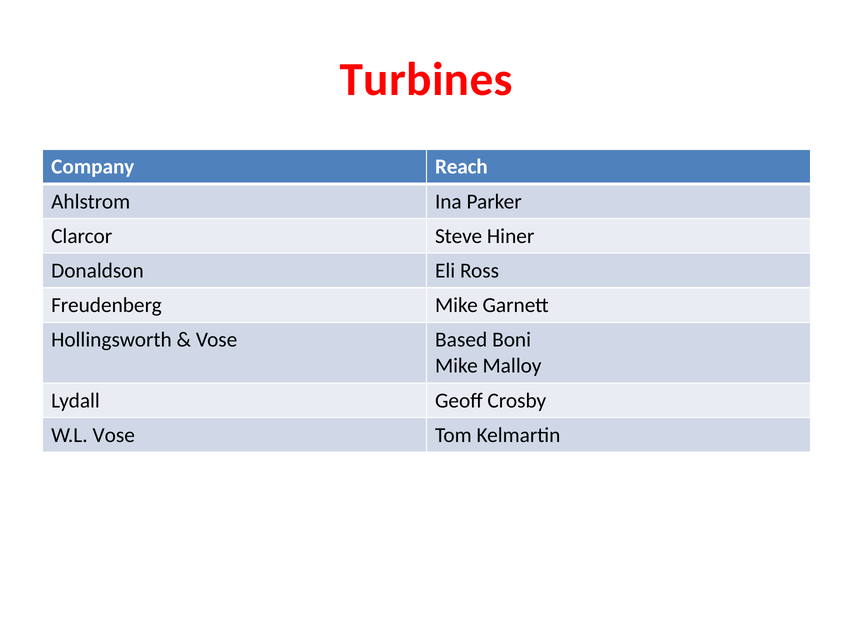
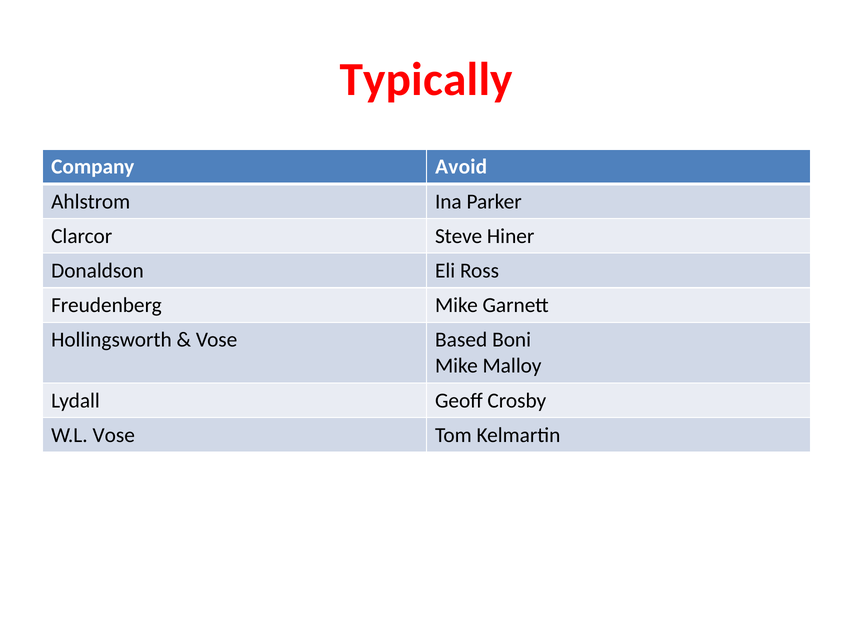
Turbines: Turbines -> Typically
Reach: Reach -> Avoid
